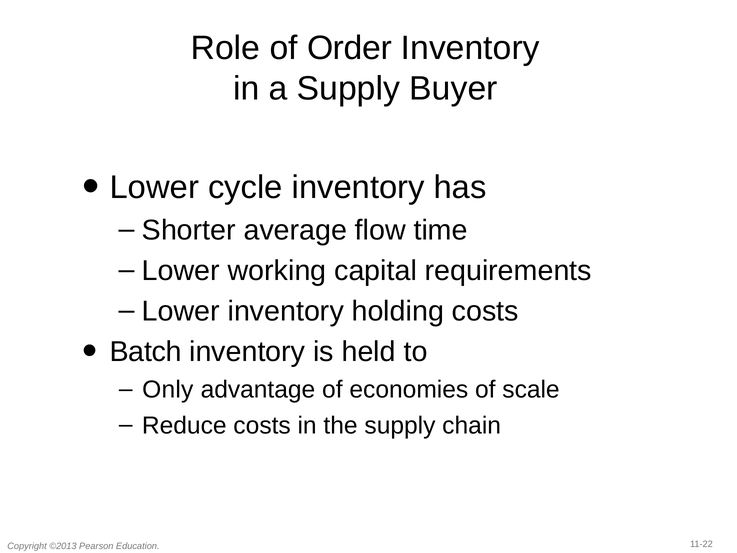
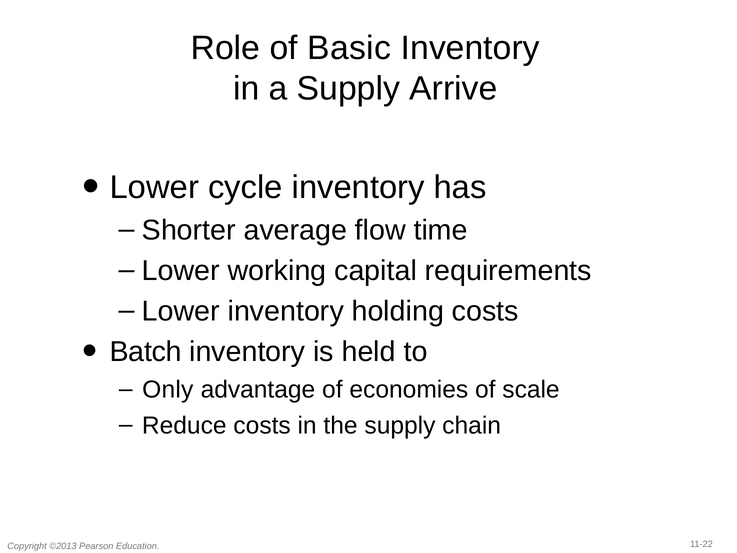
Order: Order -> Basic
Buyer: Buyer -> Arrive
